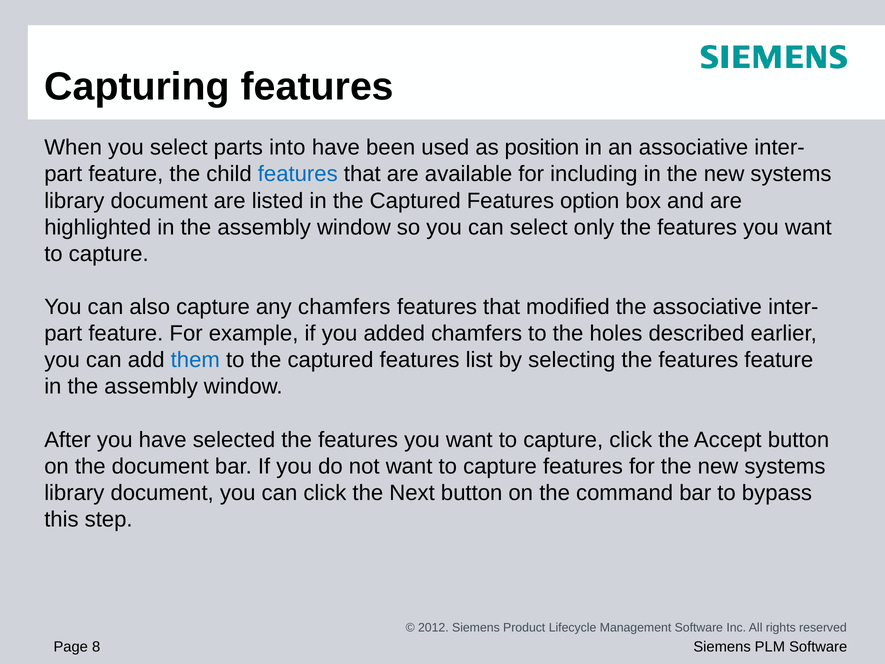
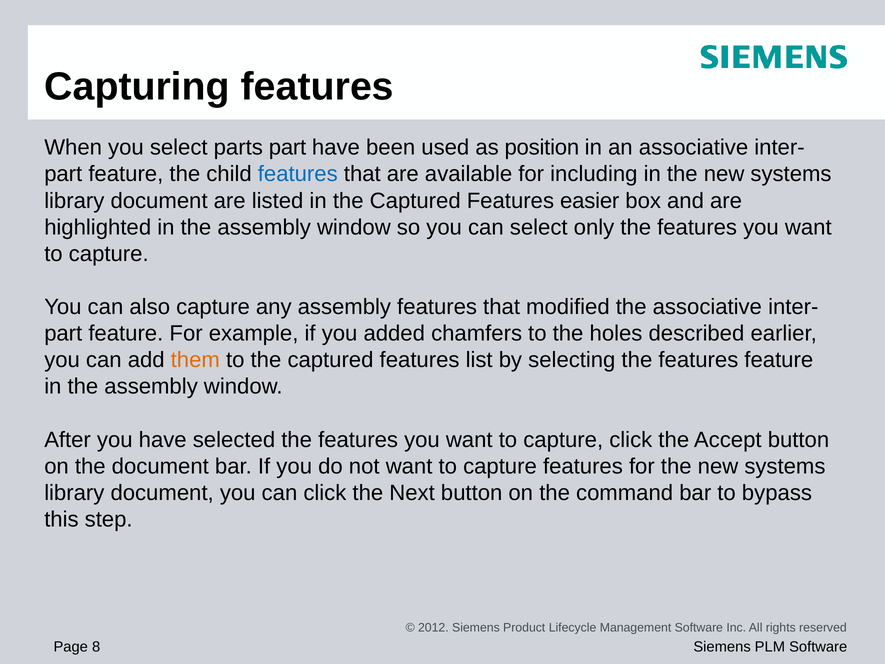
parts into: into -> part
option: option -> easier
any chamfers: chamfers -> assembly
them colour: blue -> orange
